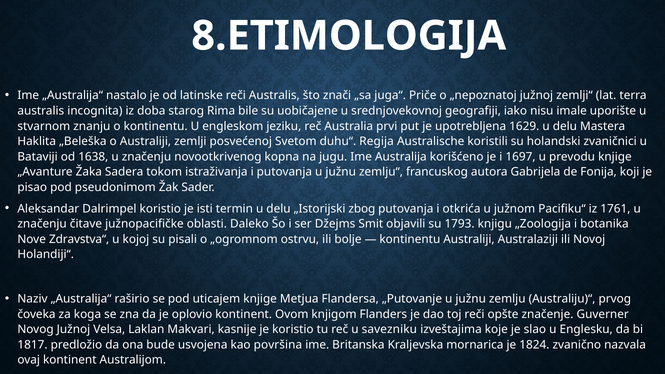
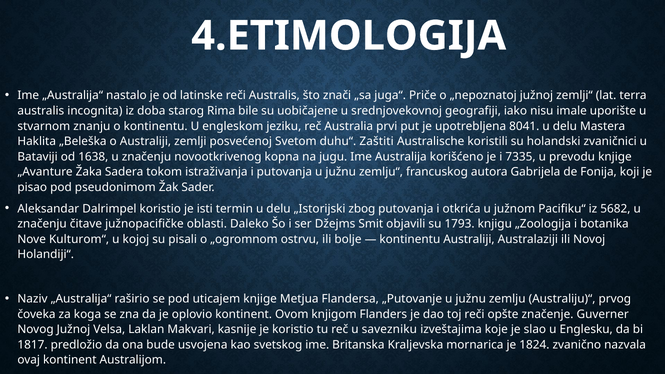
8.ETIMOLOGIJA: 8.ETIMOLOGIJA -> 4.ETIMOLOGIJA
1629: 1629 -> 8041
Regija: Regija -> Zaštiti
1697: 1697 -> 7335
1761: 1761 -> 5682
Zdravstva“: Zdravstva“ -> Kulturom“
površina: površina -> svetskog
